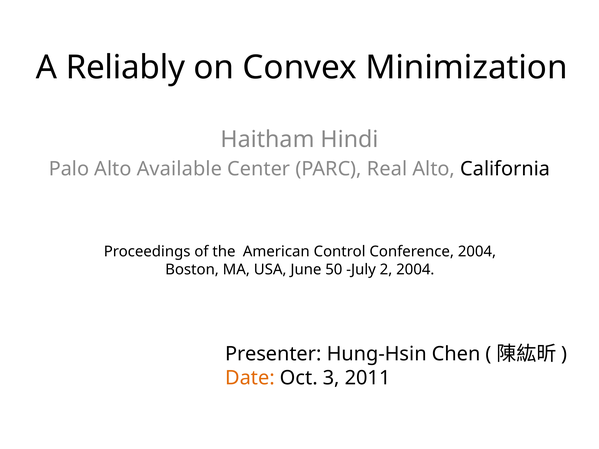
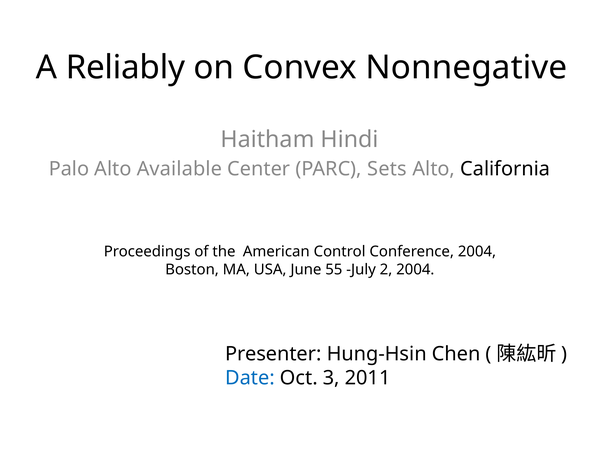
Minimization: Minimization -> Nonnegative
Real: Real -> Sets
50: 50 -> 55
Date colour: orange -> blue
